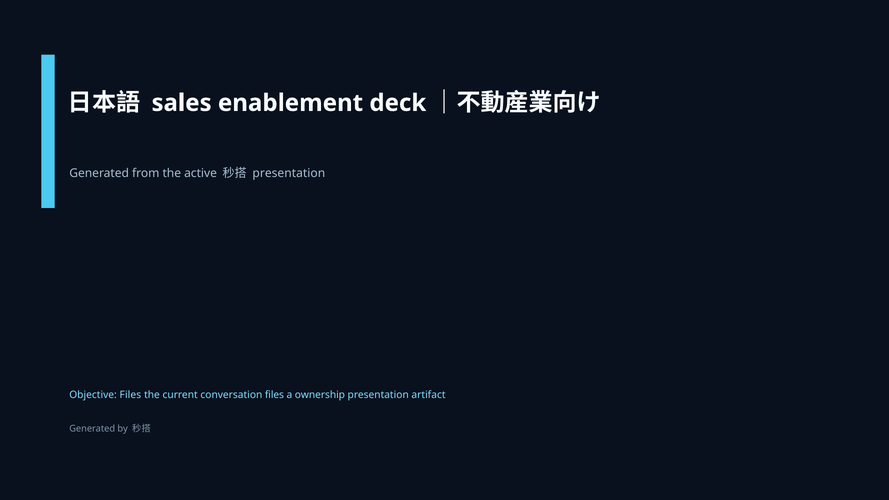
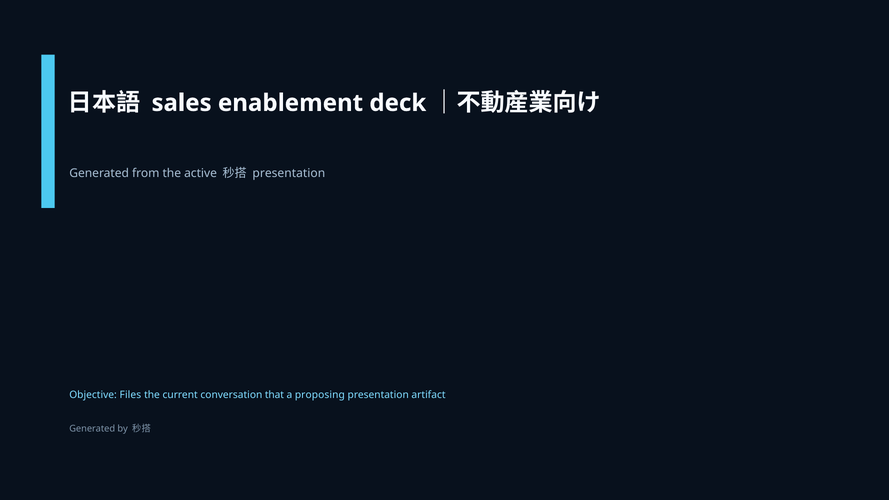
conversation files: files -> that
ownership: ownership -> proposing
